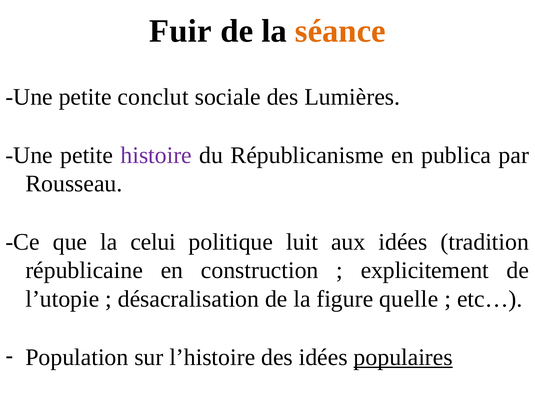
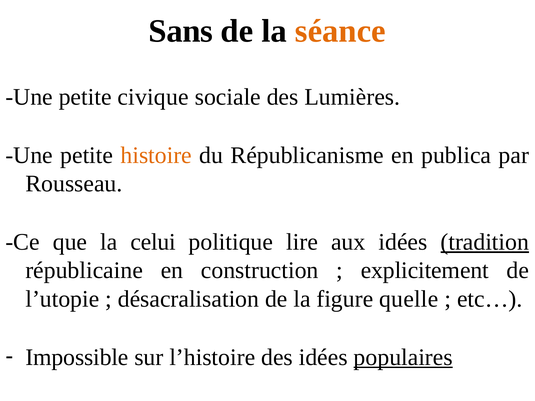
Fuir: Fuir -> Sans
conclut: conclut -> civique
histoire colour: purple -> orange
luit: luit -> lire
tradition underline: none -> present
Population: Population -> Impossible
